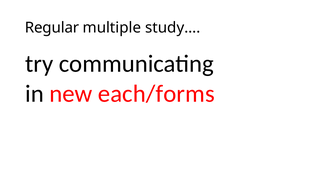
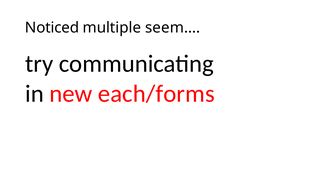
Regular: Regular -> Noticed
study…: study… -> seem…
